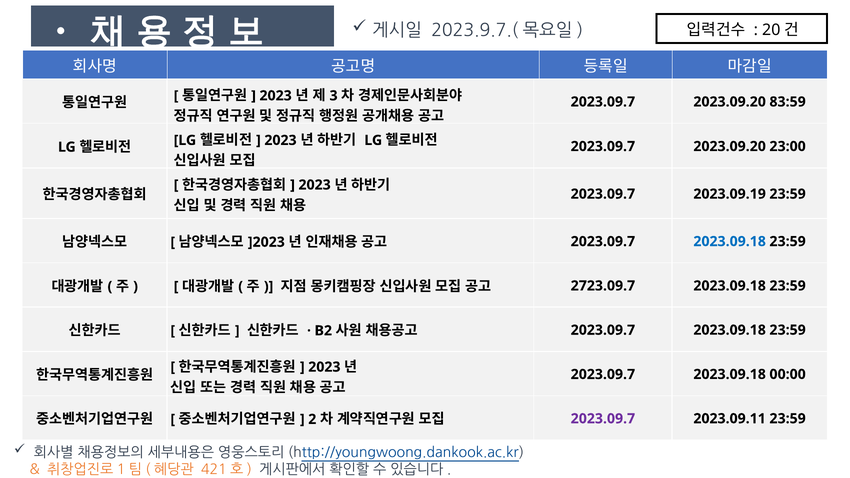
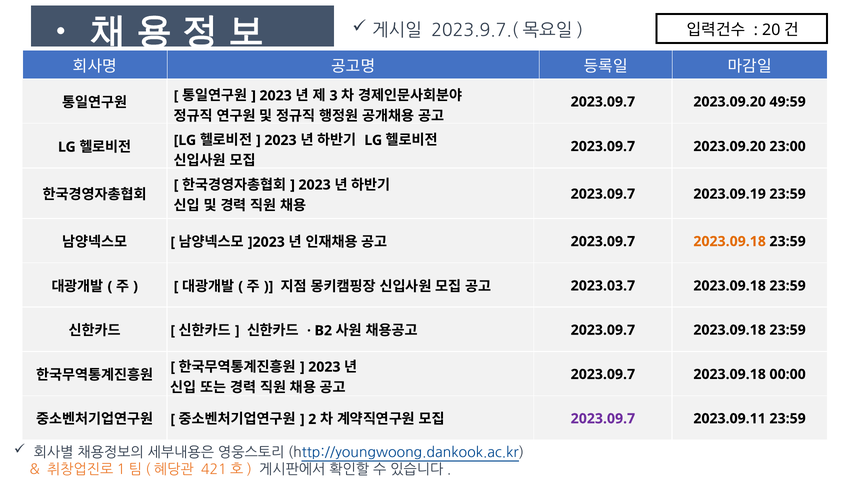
83:59: 83:59 -> 49:59
2023.09.18 at (730, 242) colour: blue -> orange
2723.09.7: 2723.09.7 -> 2023.03.7
